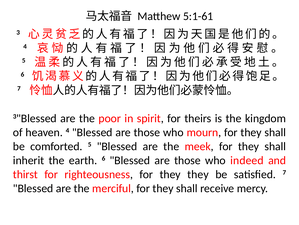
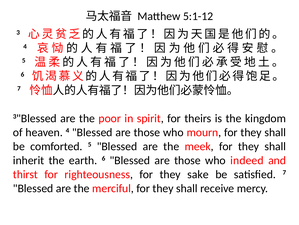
5:1-61: 5:1-61 -> 5:1-12
they they: they -> sake
